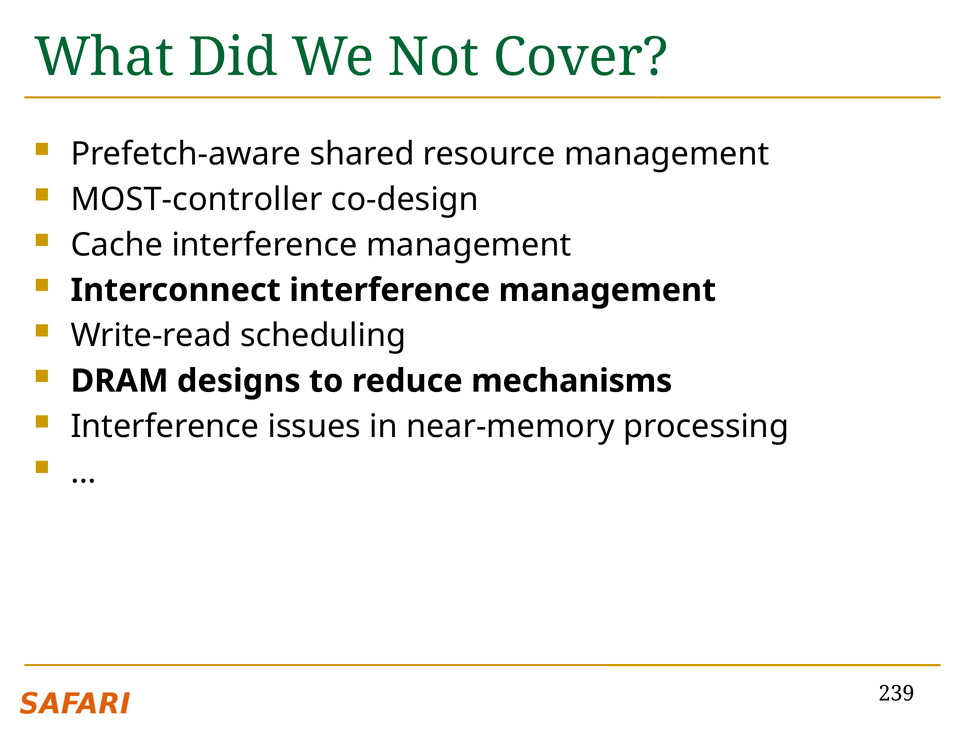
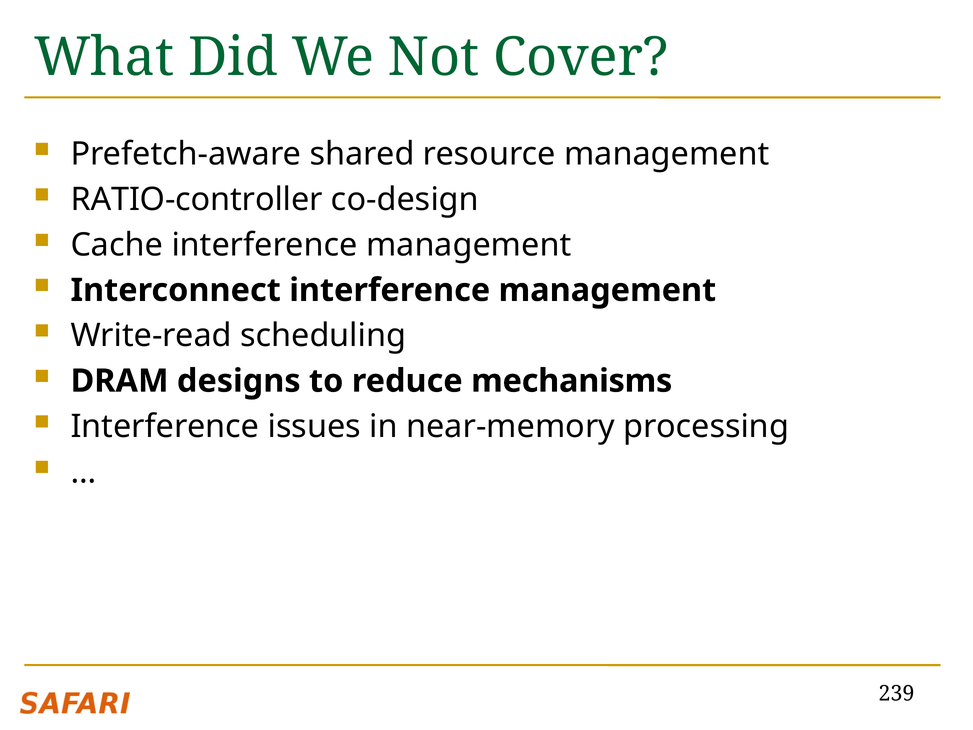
MOST-controller: MOST-controller -> RATIO-controller
